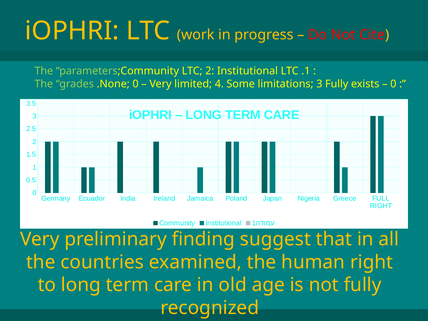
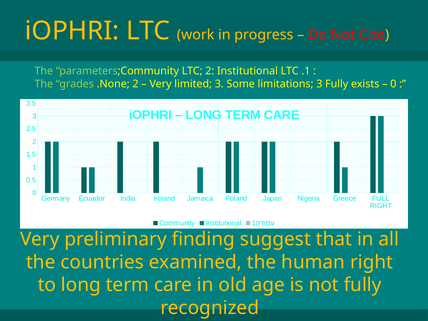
0 at (136, 84): 0 -> 2
limited 4: 4 -> 3
